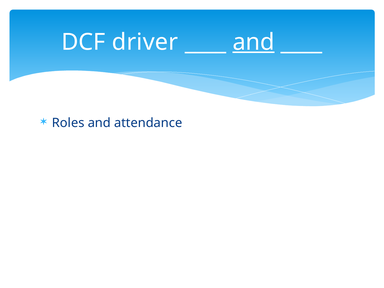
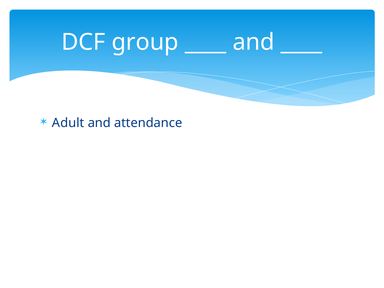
driver: driver -> group
and at (254, 42) underline: present -> none
Roles: Roles -> Adult
